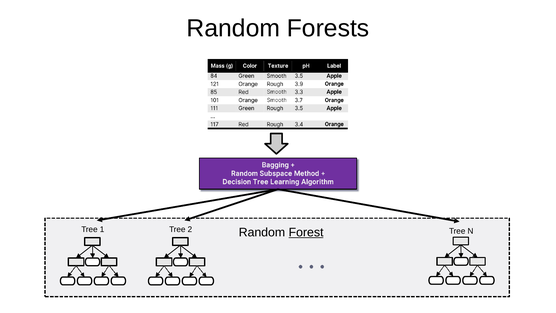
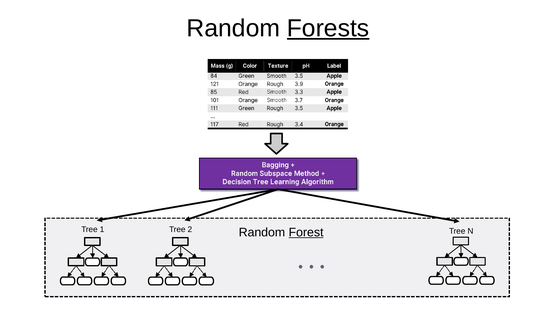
Forests underline: none -> present
